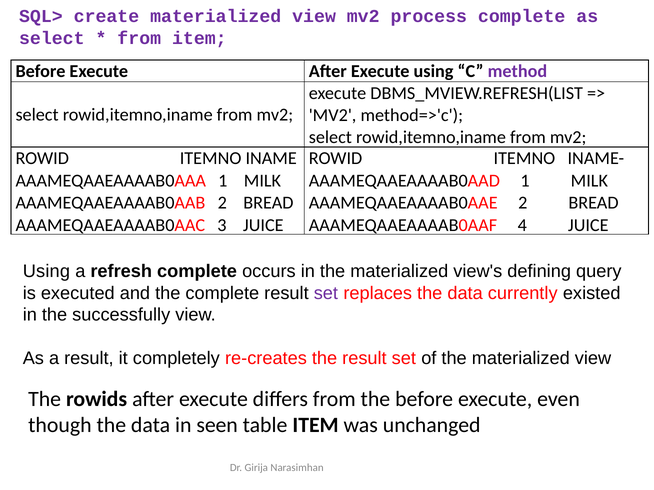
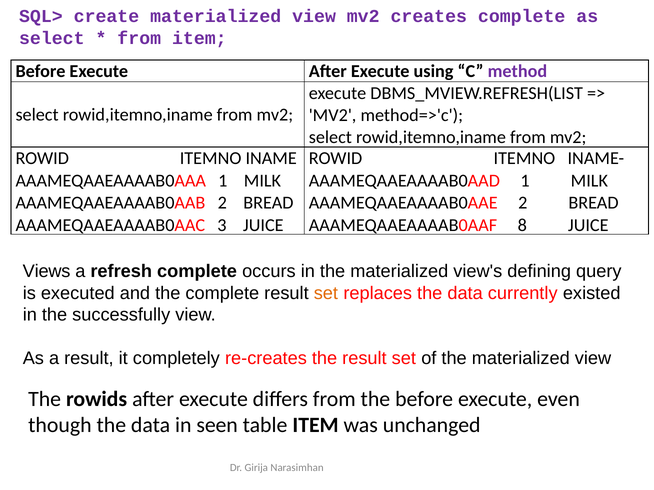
process: process -> creates
4: 4 -> 8
Using at (46, 272): Using -> Views
set at (326, 293) colour: purple -> orange
